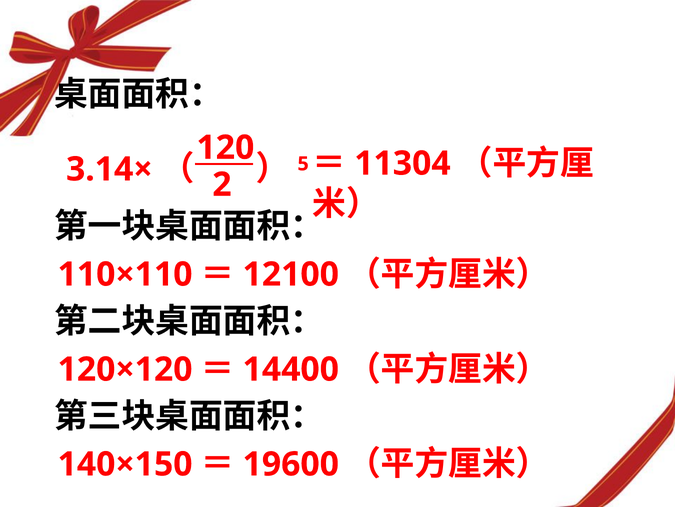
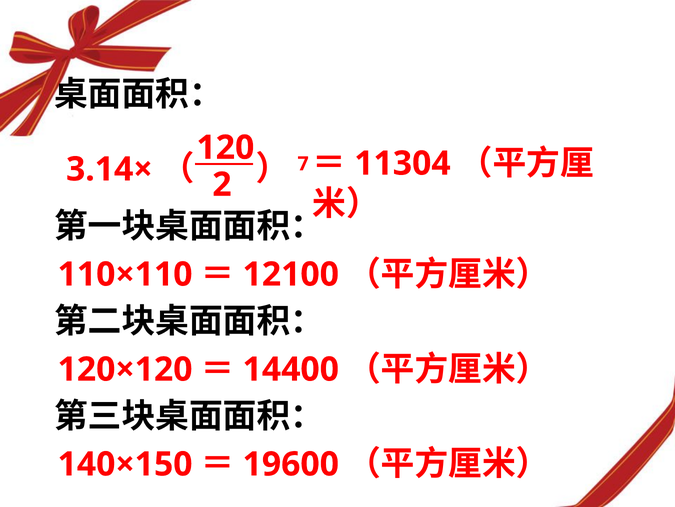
5: 5 -> 7
